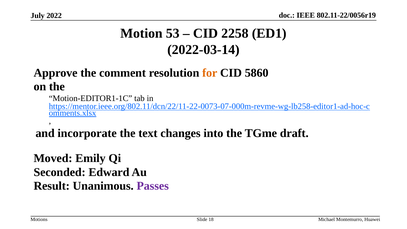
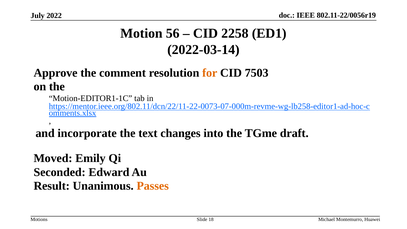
53: 53 -> 56
5860: 5860 -> 7503
Passes colour: purple -> orange
